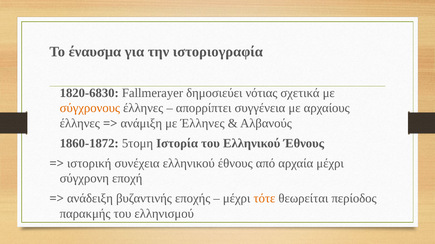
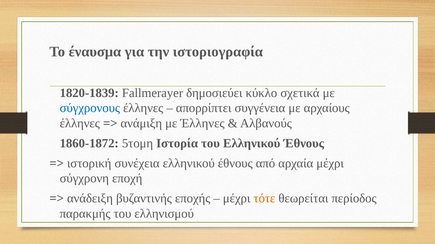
1820-6830: 1820-6830 -> 1820-1839
νότιας: νότιας -> κύκλο
σύγχρονους colour: orange -> blue
